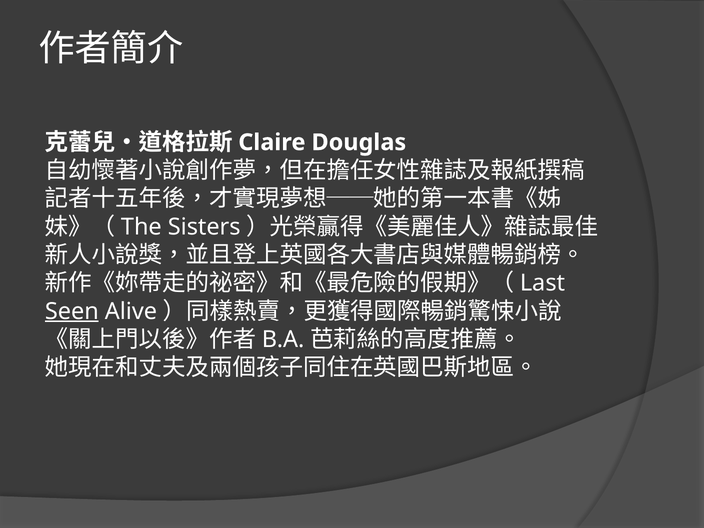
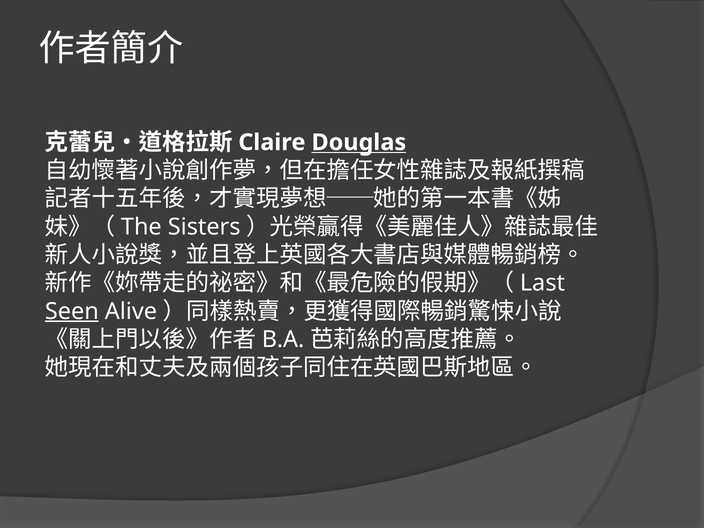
Douglas underline: none -> present
